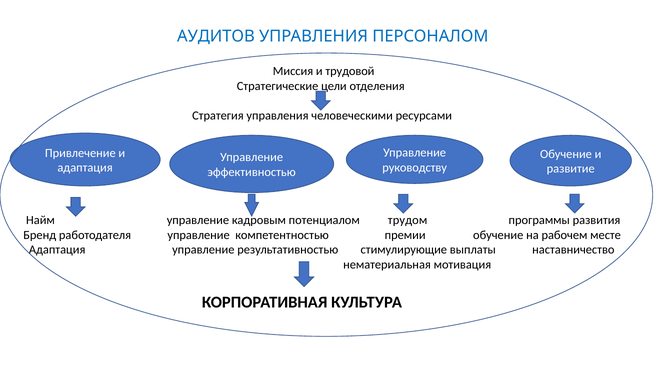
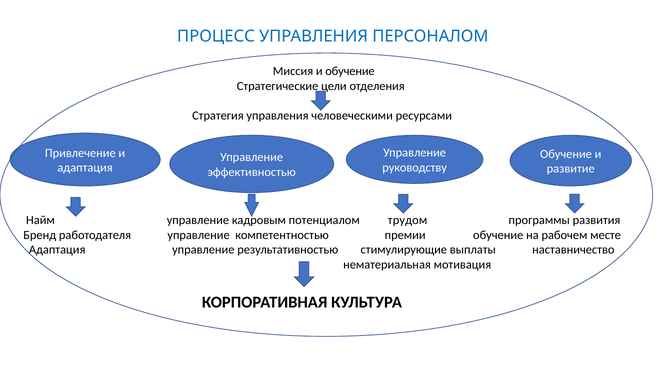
АУДИТОВ: АУДИТОВ -> ПРОЦЕСС
и трудовой: трудовой -> обучение
